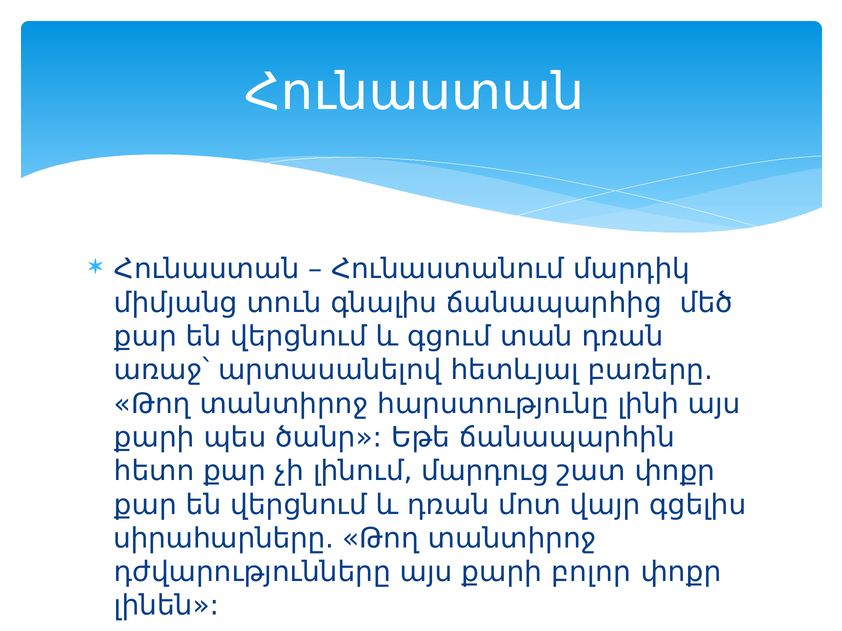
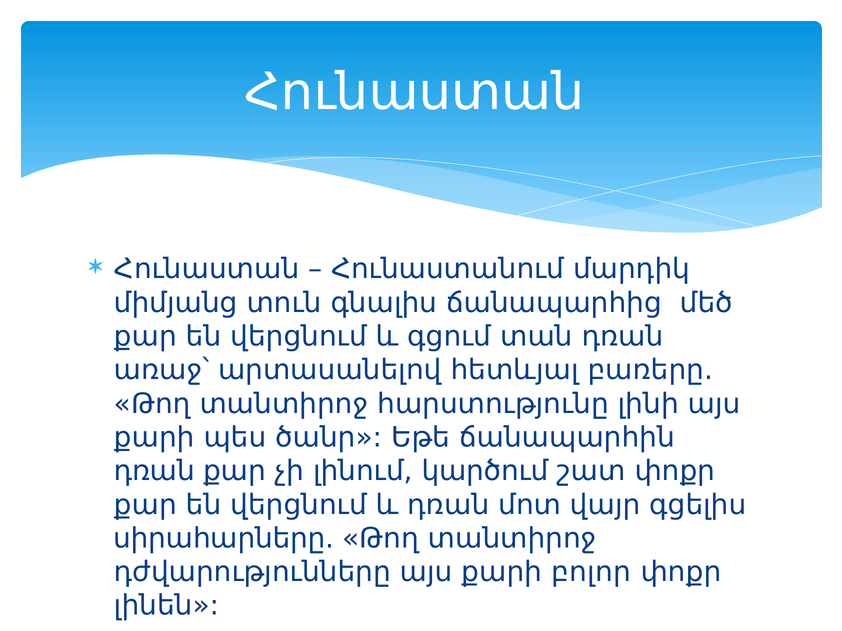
հետո at (154, 471): հետո -> դռան
մարդուց: մարդուց -> կարծում
